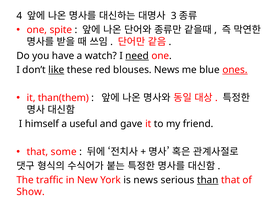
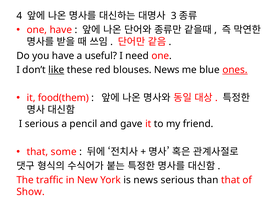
one spite: spite -> have
watch: watch -> useful
need underline: present -> none
than(them: than(them -> food(them
I himself: himself -> serious
useful: useful -> pencil
than underline: present -> none
